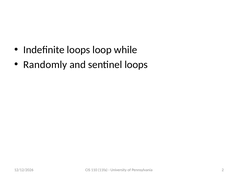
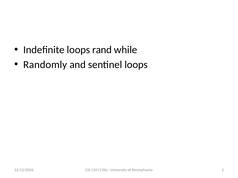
loop: loop -> rand
